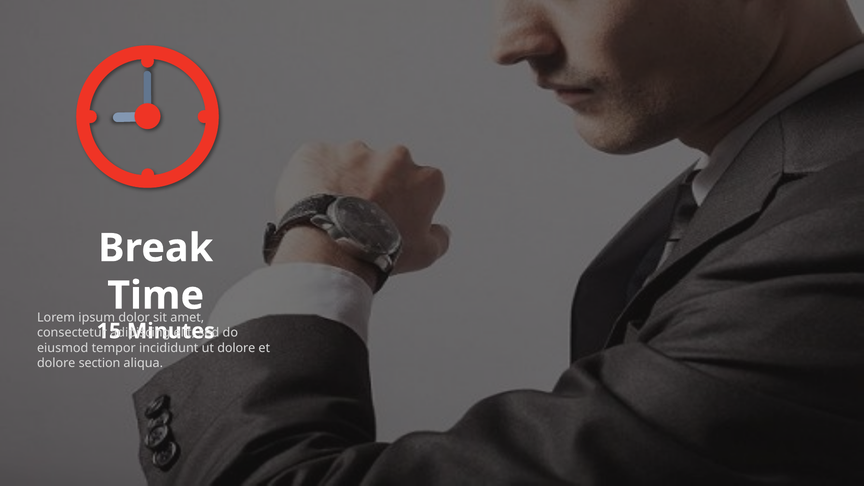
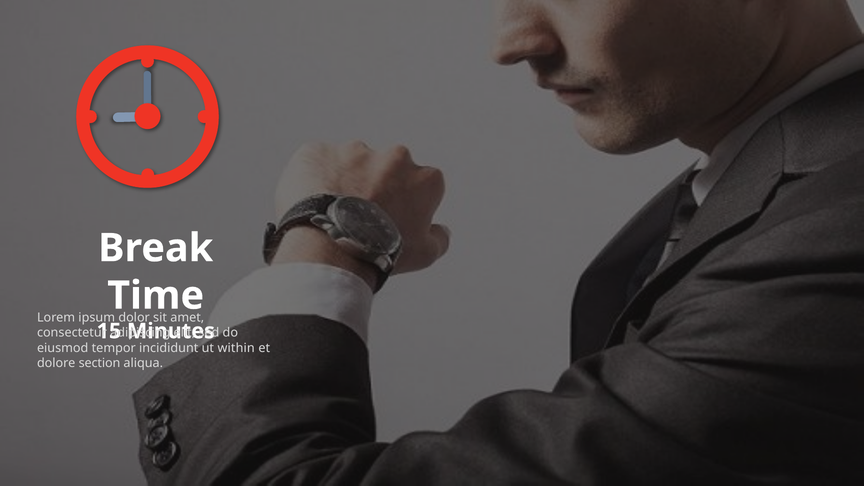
dolore at (236, 348): dolore -> within
